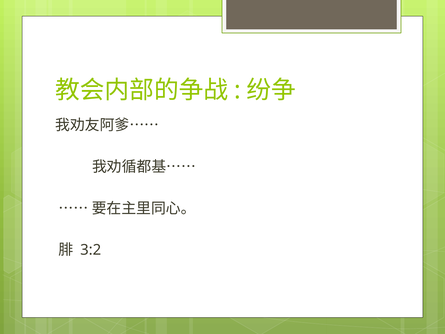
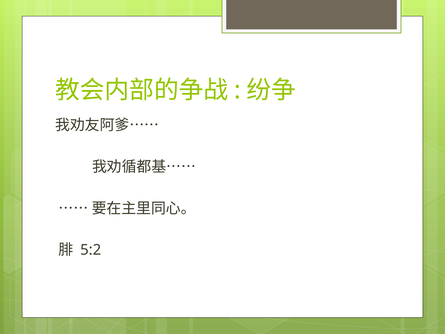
3:2: 3:2 -> 5:2
